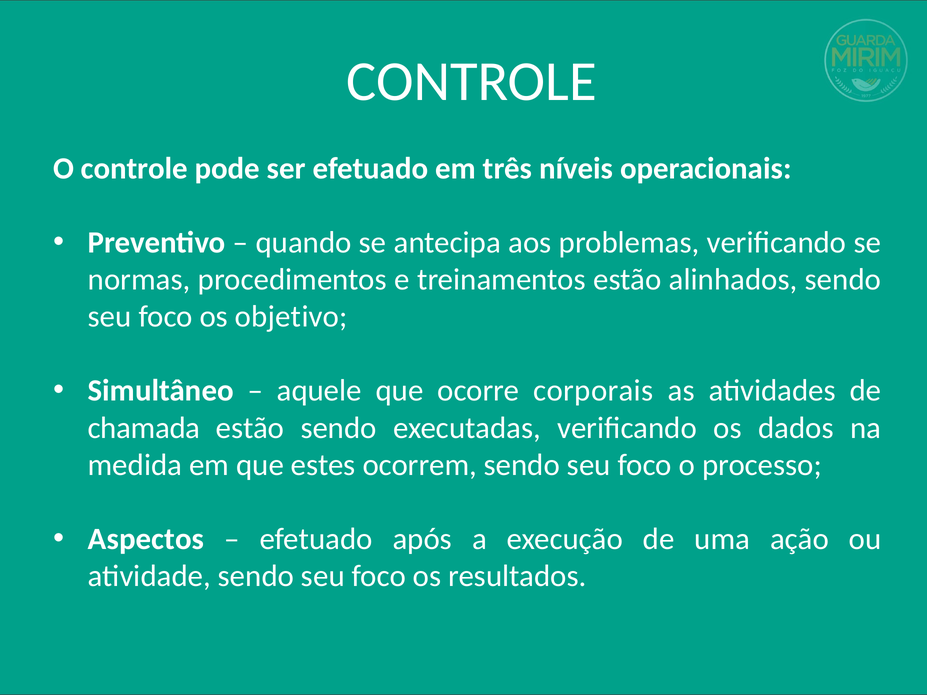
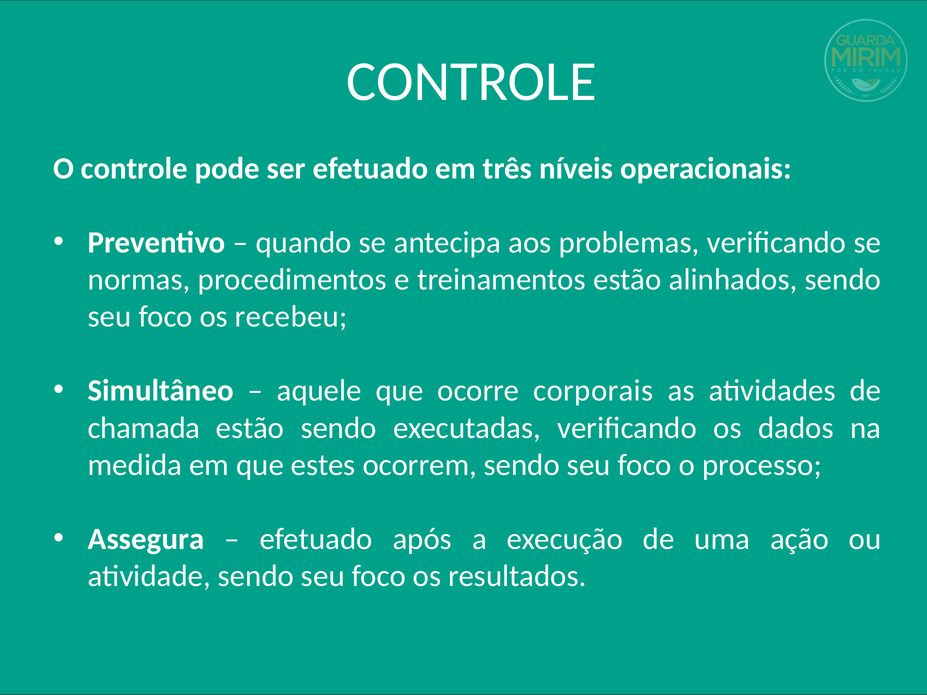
objetivo: objetivo -> recebeu
Aspectos: Aspectos -> Assegura
